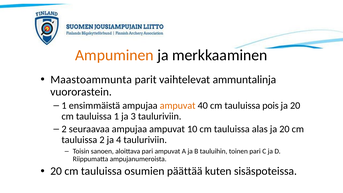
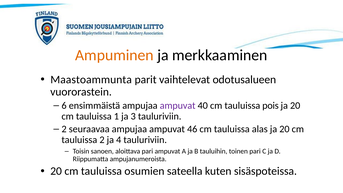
ammuntalinja: ammuntalinja -> odotusalueen
1 at (64, 105): 1 -> 6
ampuvat at (178, 105) colour: orange -> purple
10: 10 -> 46
päättää: päättää -> sateella
